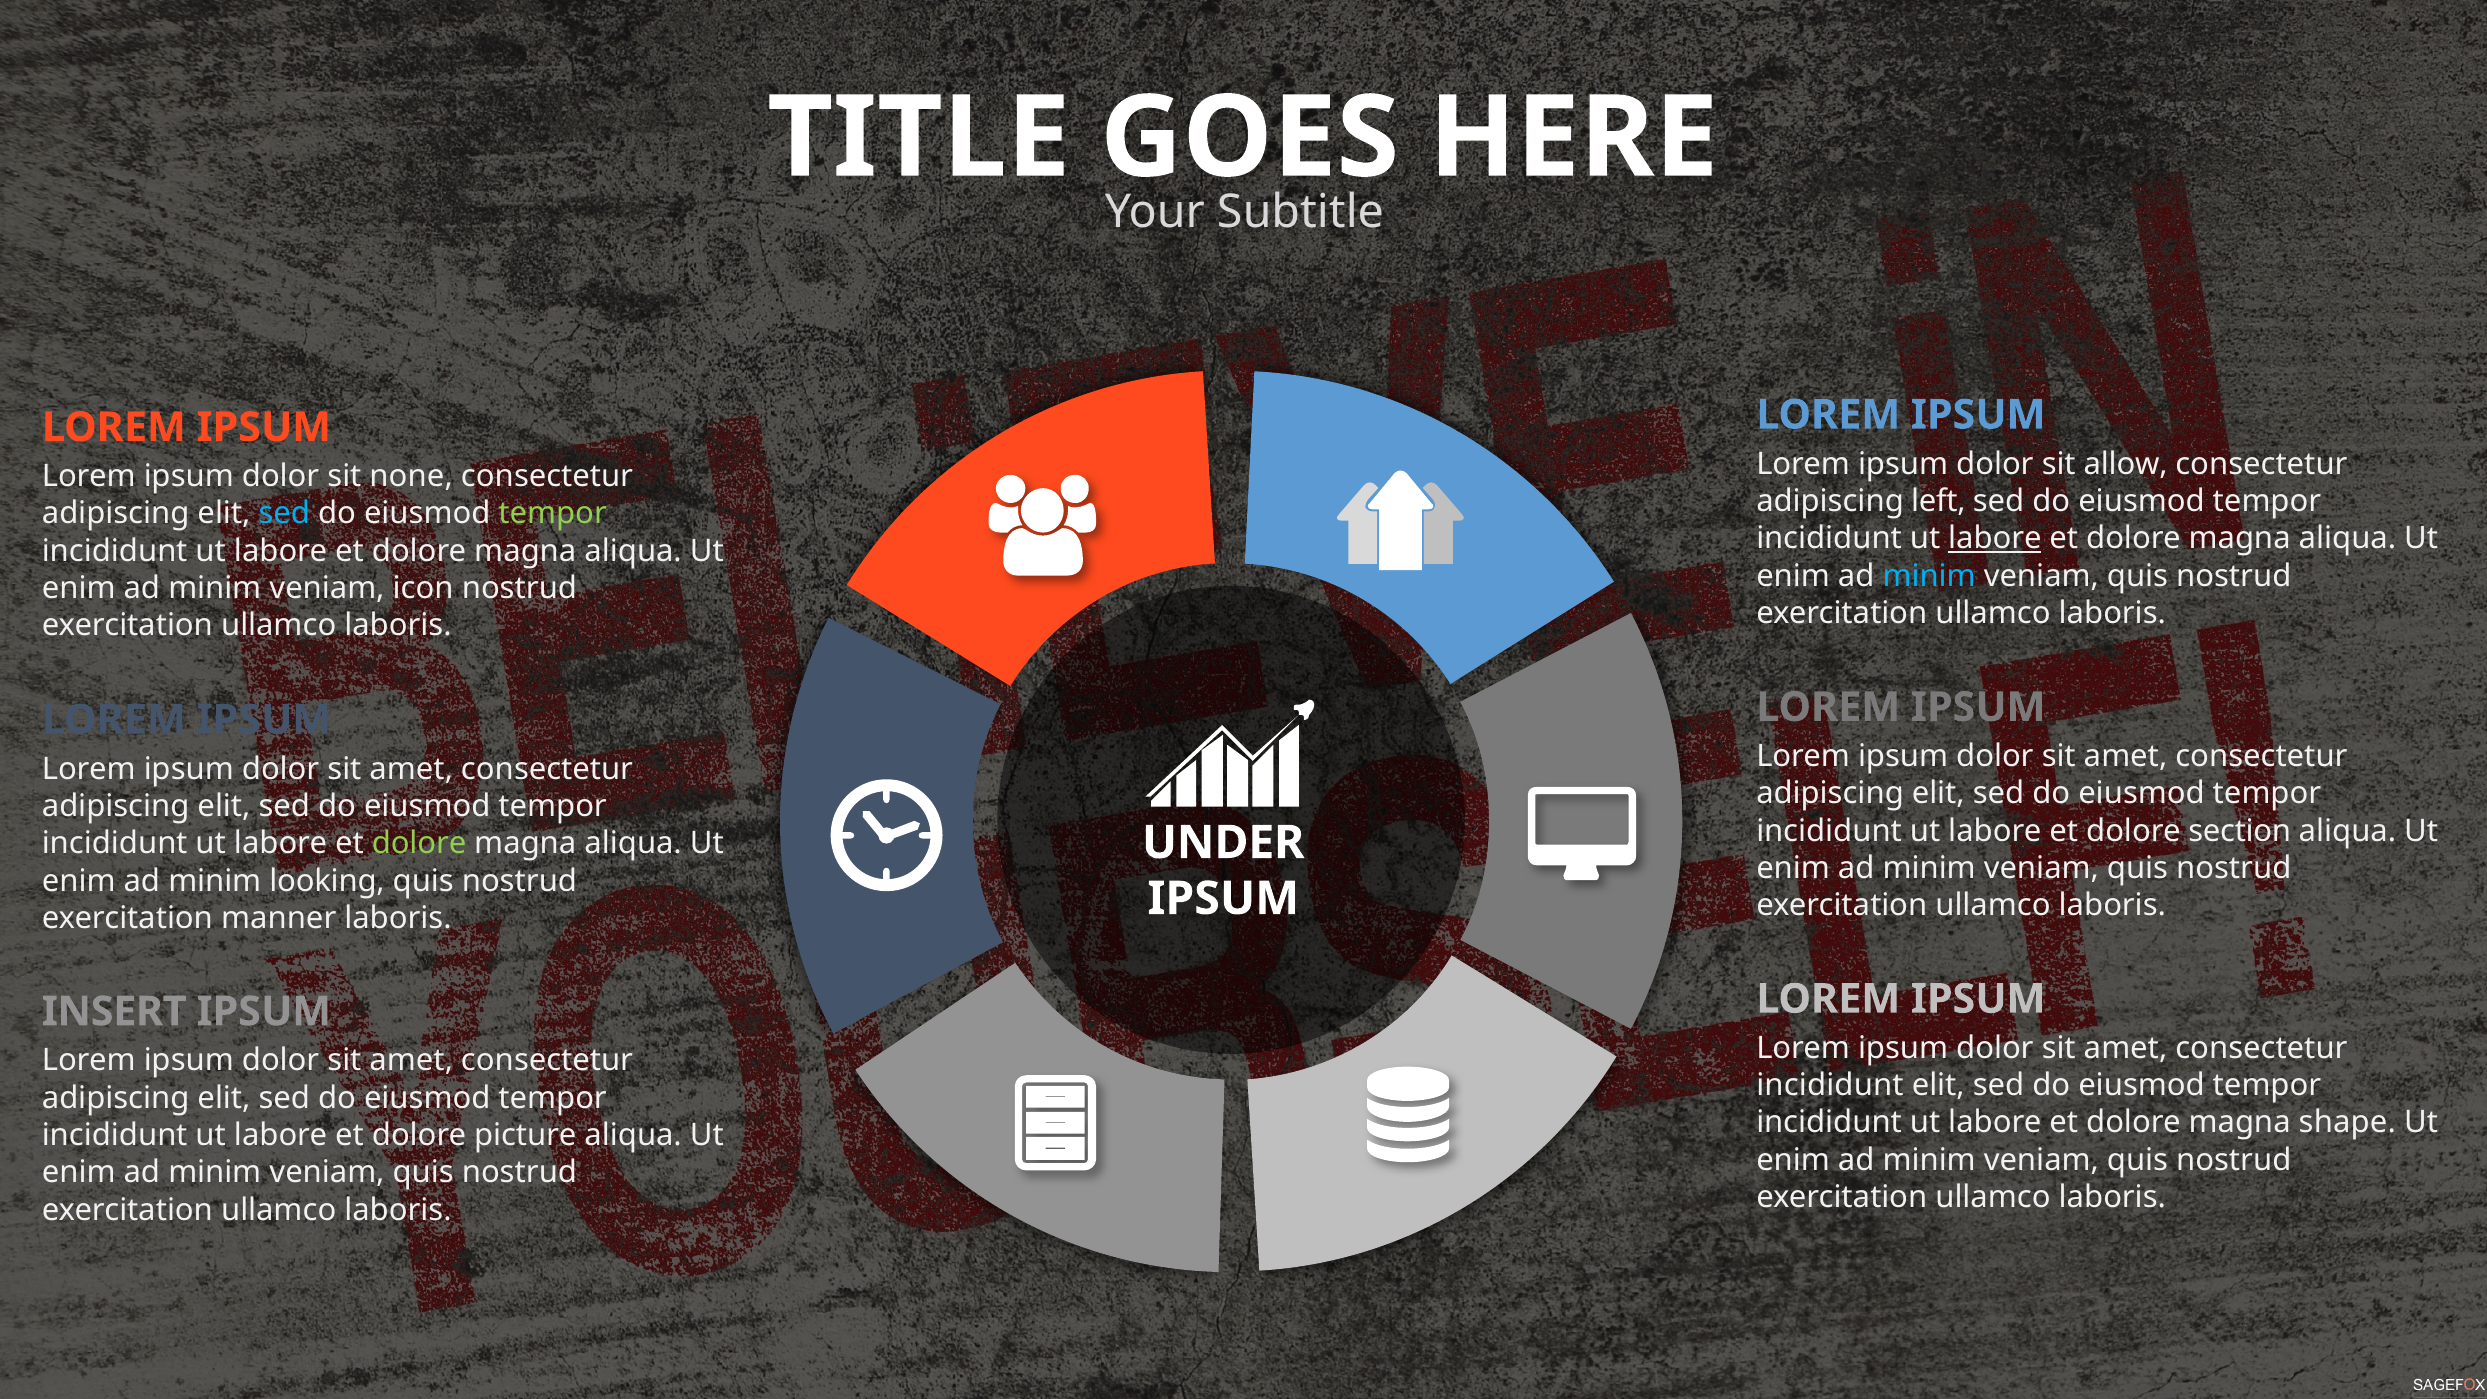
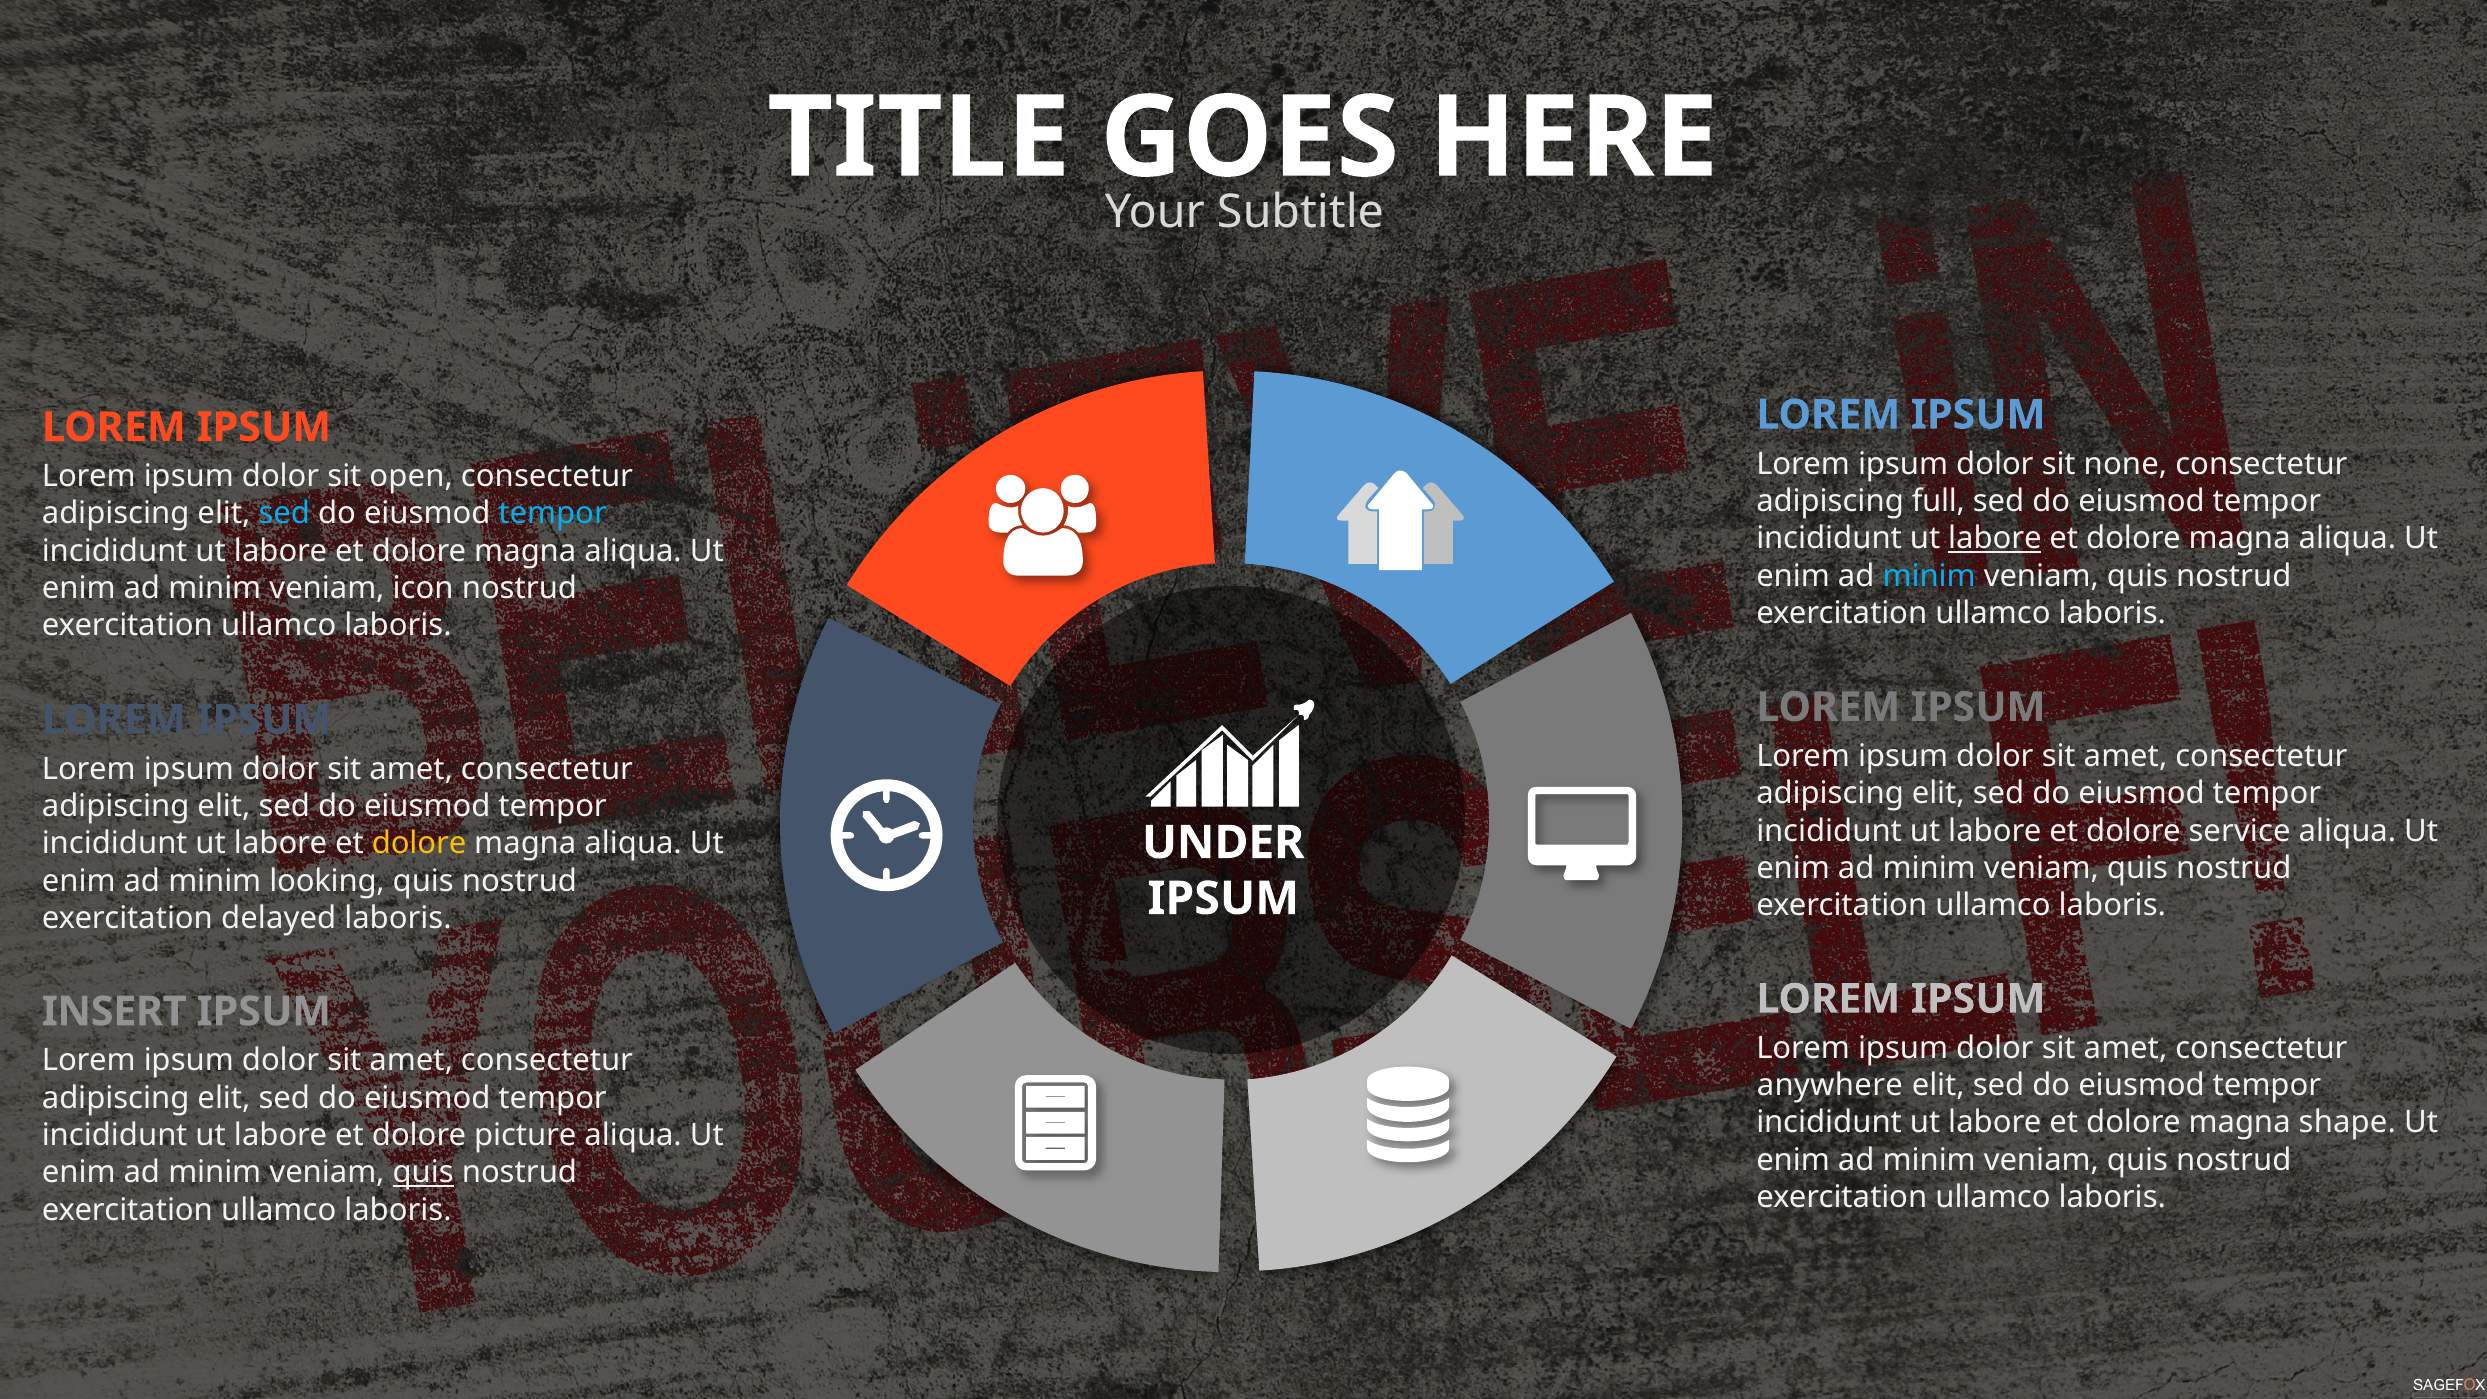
allow: allow -> none
none: none -> open
left: left -> full
tempor at (553, 514) colour: light green -> light blue
section: section -> service
dolore at (419, 843) colour: light green -> yellow
manner: manner -> delayed
incididunt at (1830, 1085): incididunt -> anywhere
quis at (423, 1172) underline: none -> present
